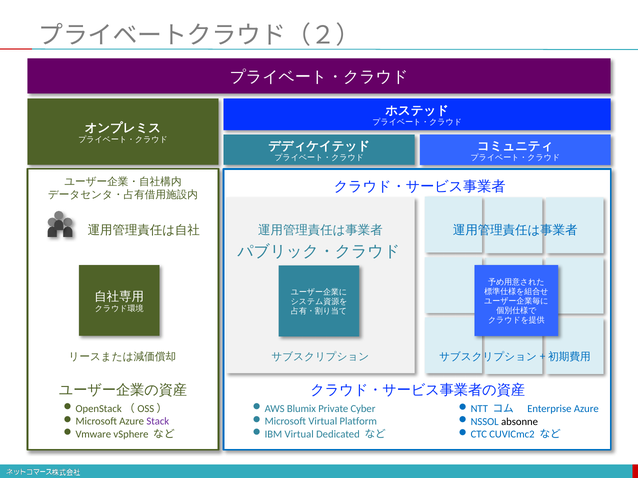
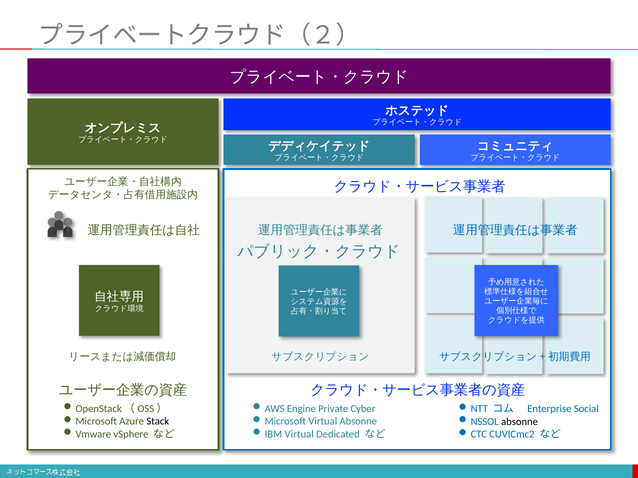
Blumix: Blumix -> Engine
Enterprise Azure: Azure -> Social
Stack colour: purple -> black
Virtual Platform: Platform -> Absonne
